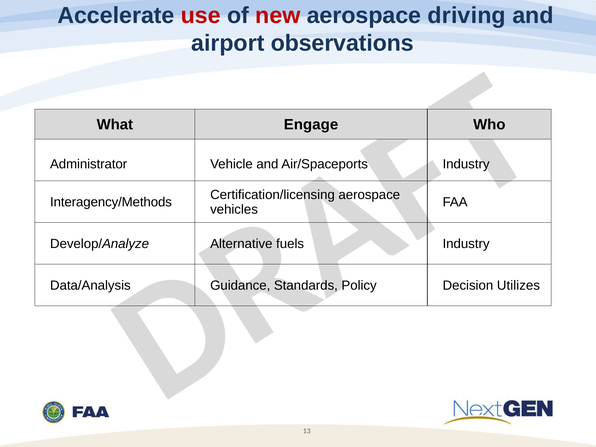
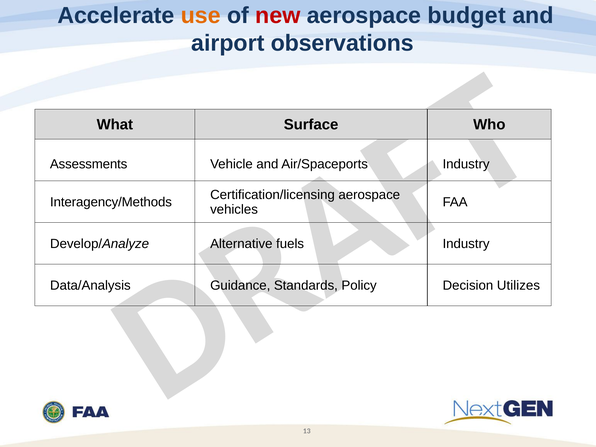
use colour: red -> orange
driving: driving -> budget
Engage: Engage -> Surface
Administrator: Administrator -> Assessments
